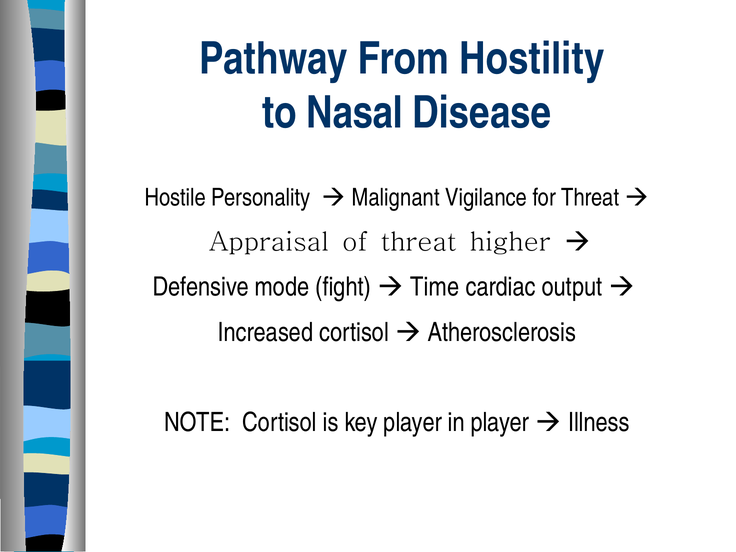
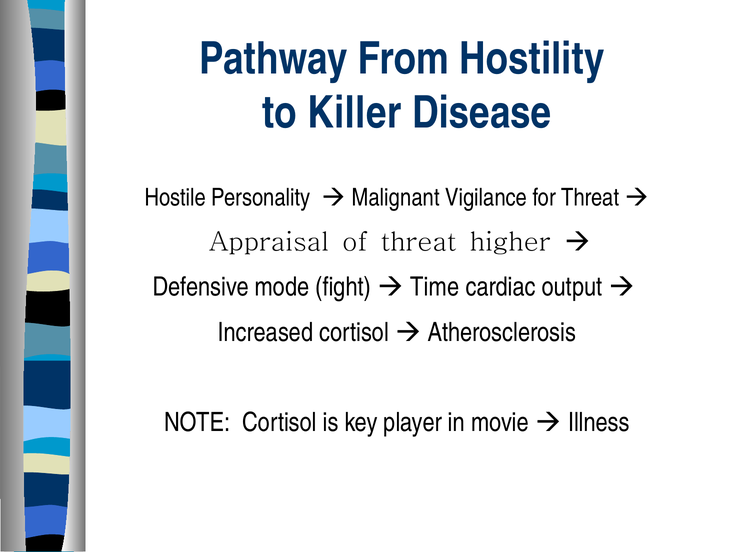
Nasal: Nasal -> Killer
in player: player -> movie
